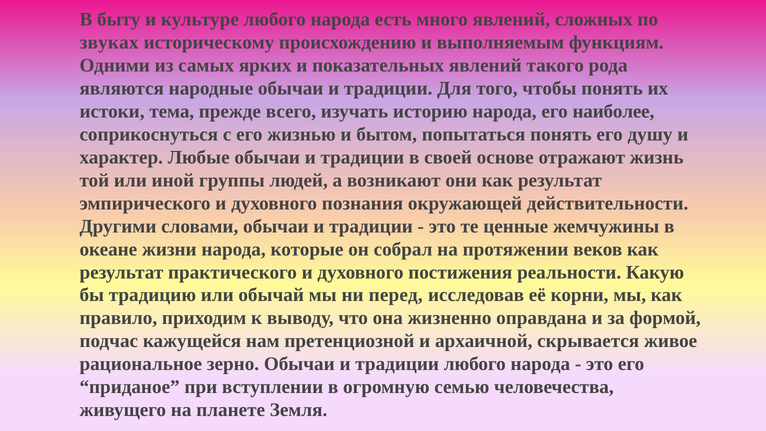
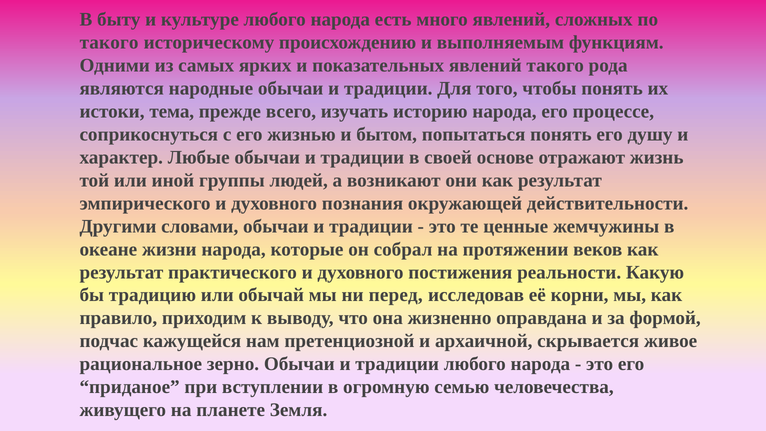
звуках at (109, 42): звуках -> такого
наиболее: наиболее -> процессе
